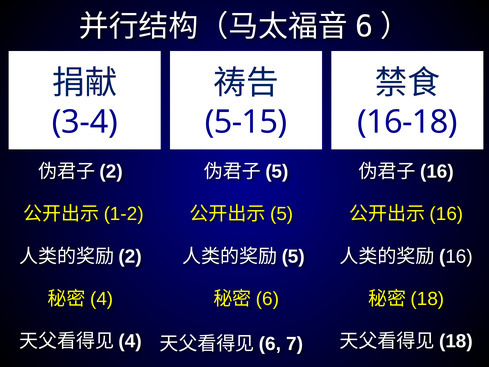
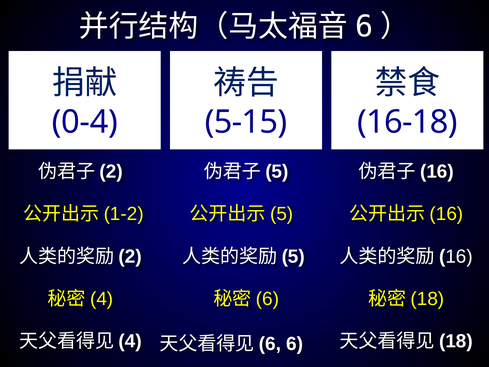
3-4: 3-4 -> 0-4
7 at (295, 344): 7 -> 6
